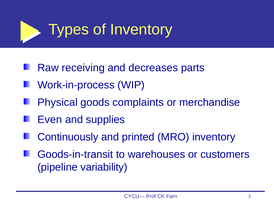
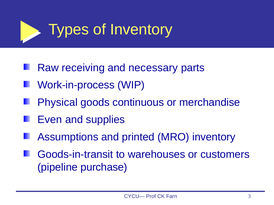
decreases: decreases -> necessary
complaints: complaints -> continuous
Continuously: Continuously -> Assumptions
variability: variability -> purchase
